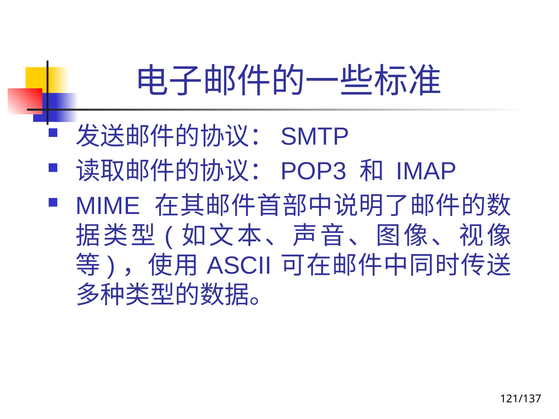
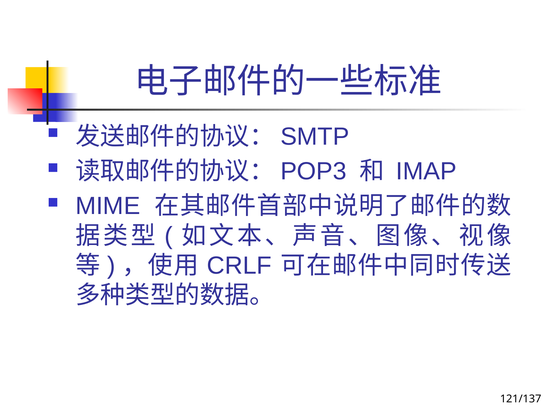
ASCII: ASCII -> CRLF
